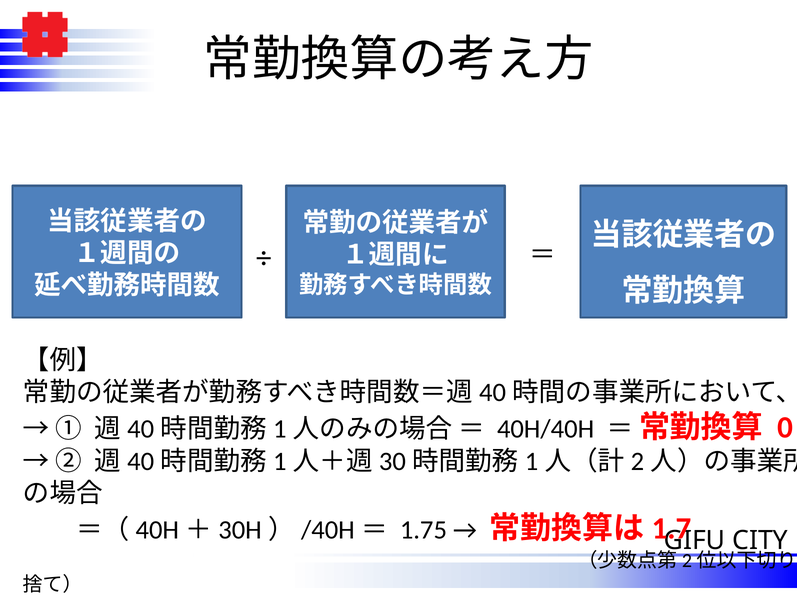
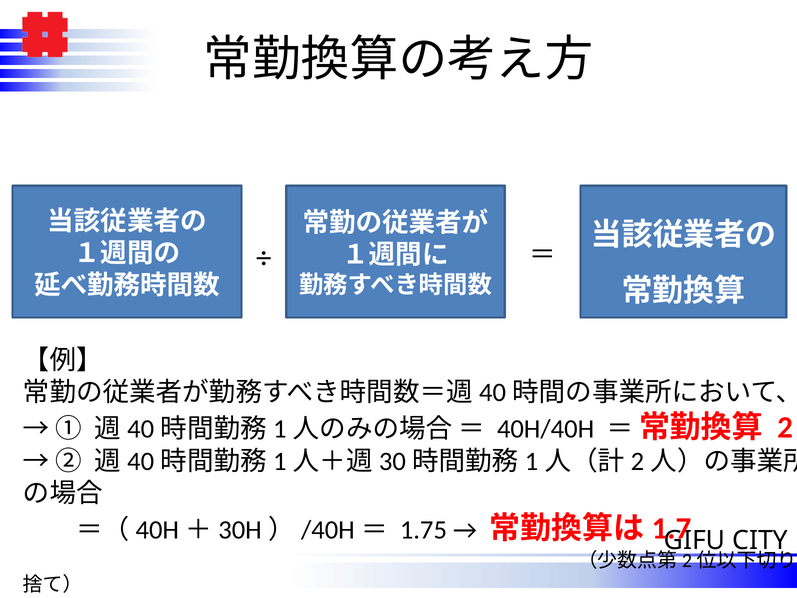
0: 0 -> 2
